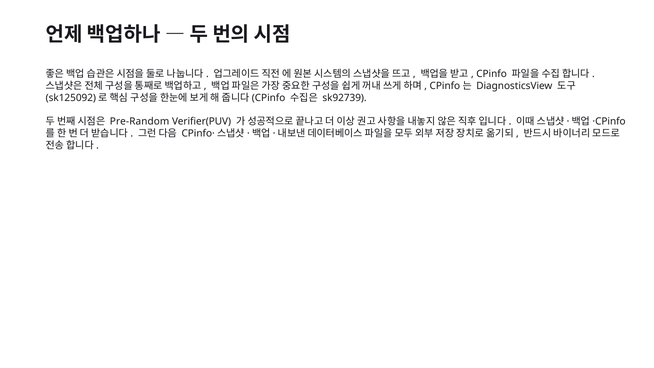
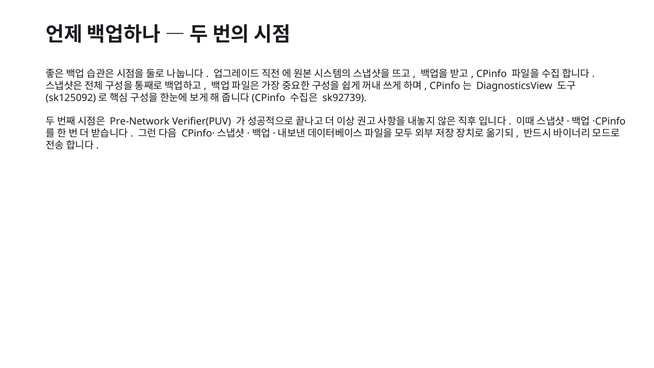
Pre-Random: Pre-Random -> Pre-Network
